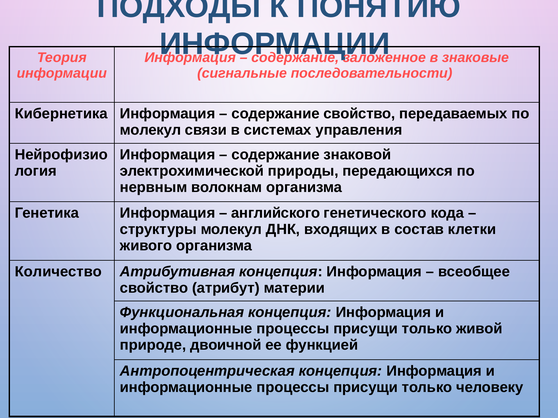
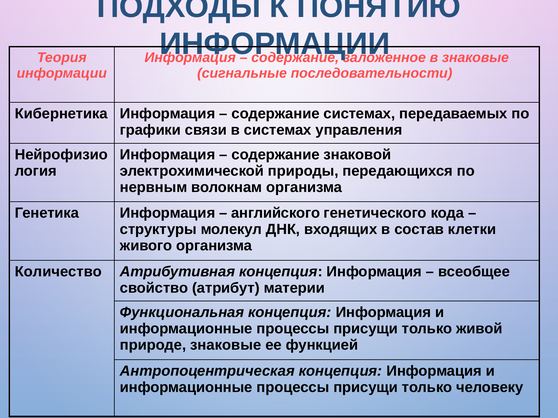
содержание свойство: свойство -> системах
молекул at (150, 130): молекул -> графики
природе двоичной: двоичной -> знаковые
